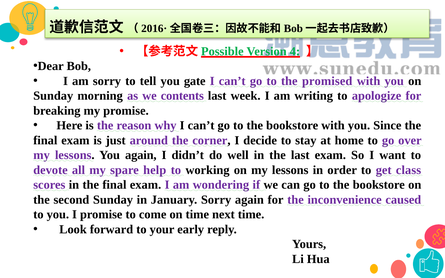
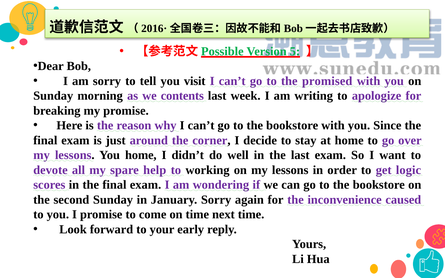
4: 4 -> 5
gate: gate -> visit
You again: again -> home
class: class -> logic
